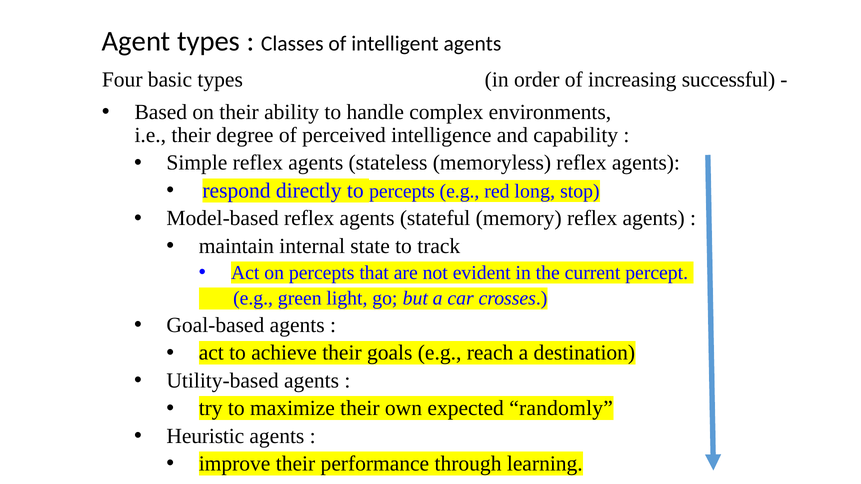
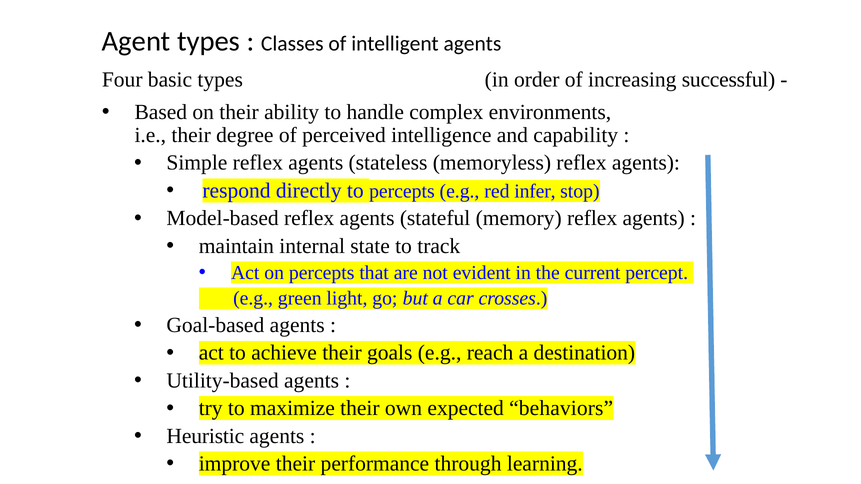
long: long -> infer
randomly: randomly -> behaviors
